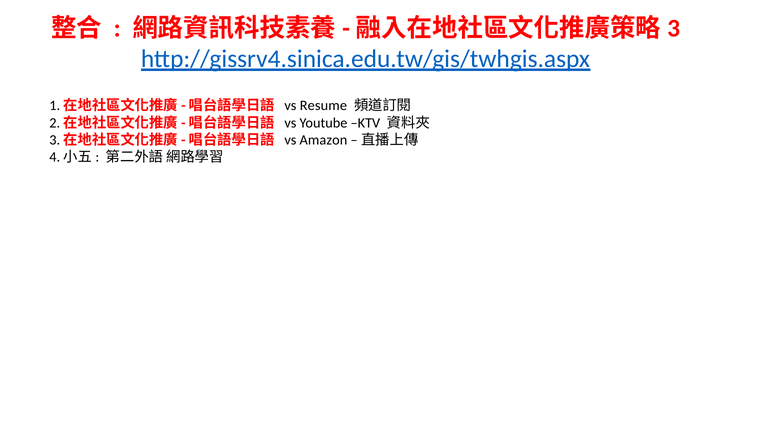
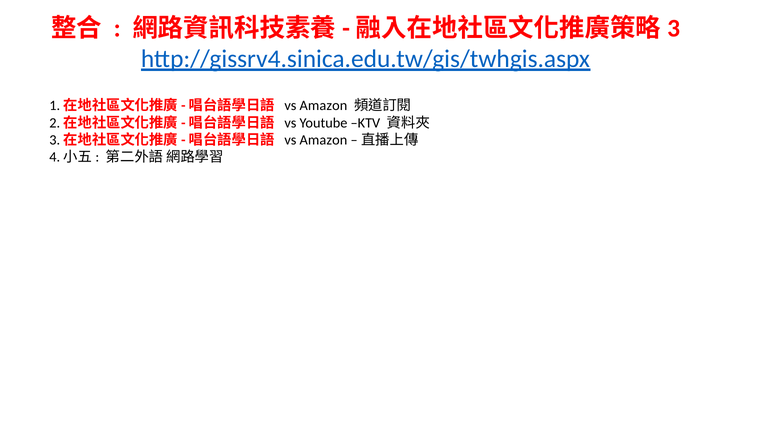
Resume at (323, 106): Resume -> Amazon
